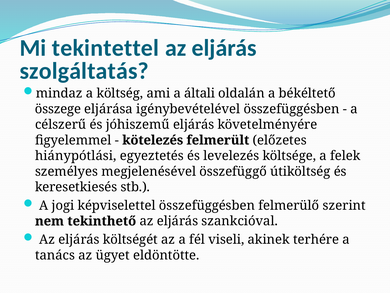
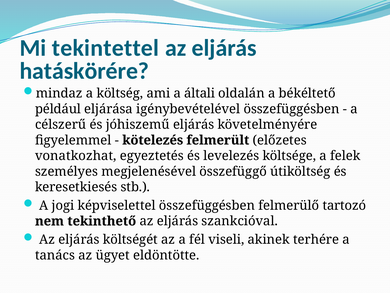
szolgáltatás: szolgáltatás -> hatáskörére
összege: összege -> például
hiánypótlási: hiánypótlási -> vonatkozhat
szerint: szerint -> tartozó
